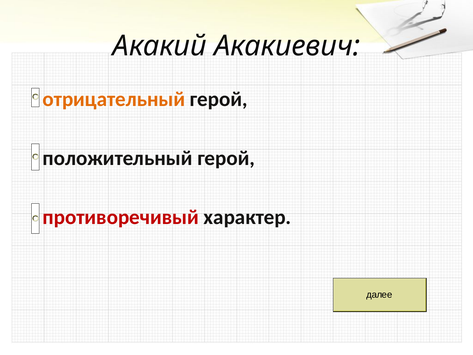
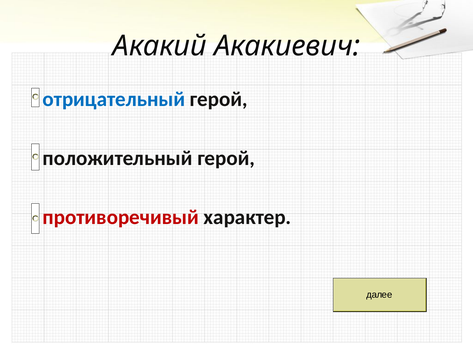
отрицательный colour: orange -> blue
